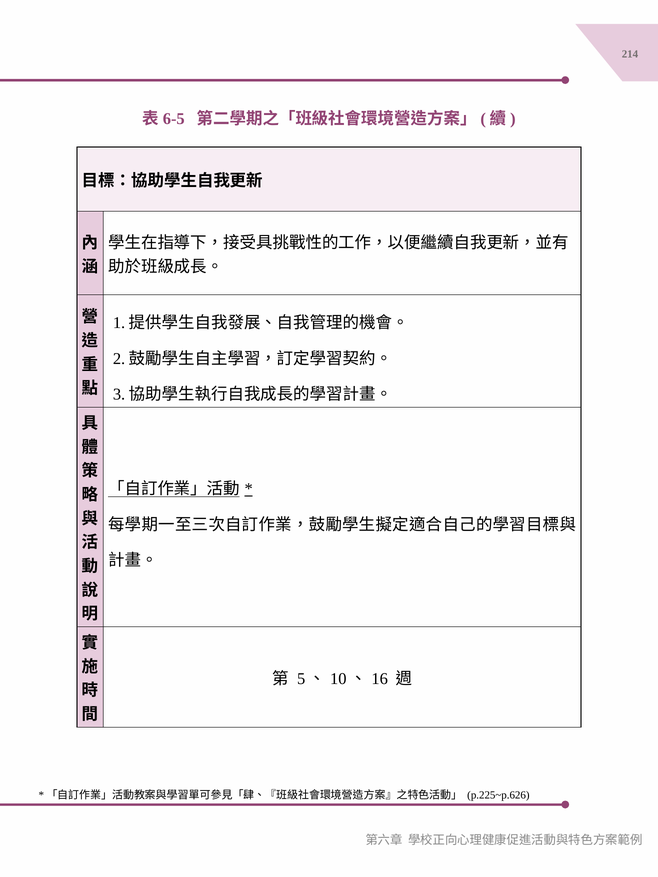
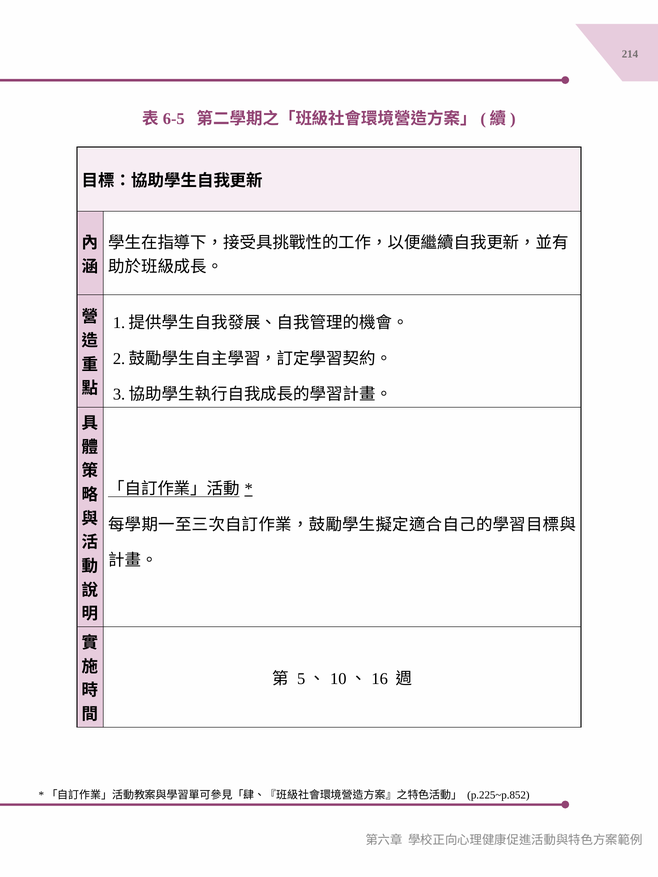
p.225~p.626: p.225~p.626 -> p.225~p.852
